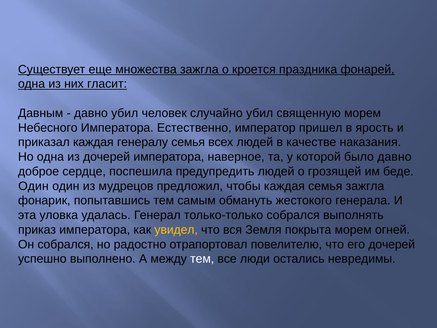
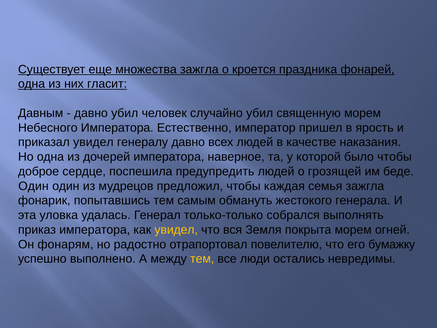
приказал каждая: каждая -> увидел
генералу семья: семья -> давно
было давно: давно -> чтобы
Он собрался: собрался -> фонарям
его дочерей: дочерей -> бумажку
тем at (202, 259) colour: white -> yellow
